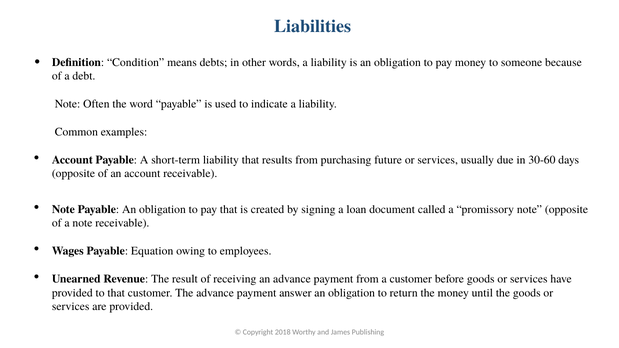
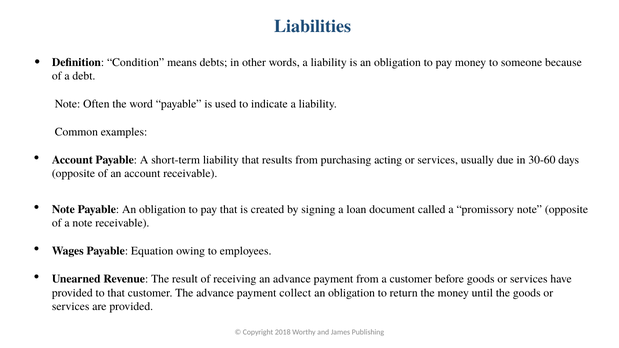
future: future -> acting
answer: answer -> collect
